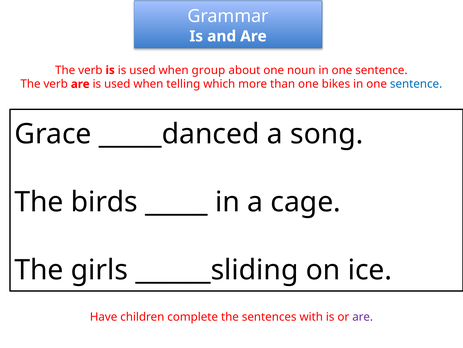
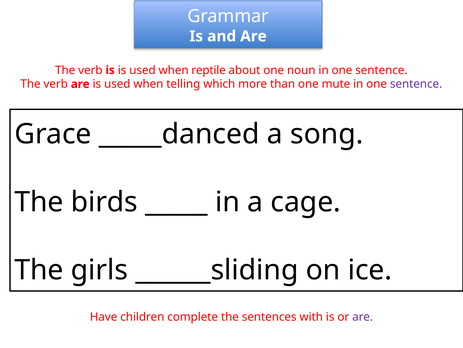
group: group -> reptile
bikes: bikes -> mute
sentence at (416, 84) colour: blue -> purple
